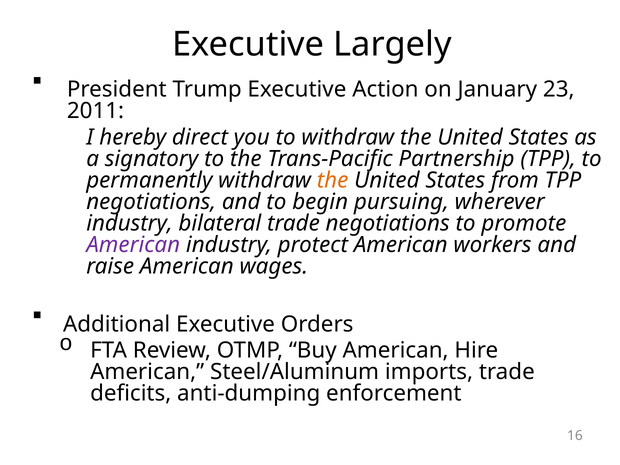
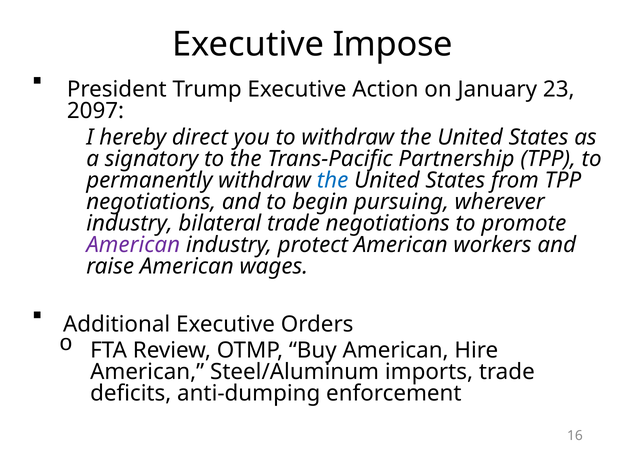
Largely: Largely -> Impose
2011: 2011 -> 2097
the at (333, 180) colour: orange -> blue
